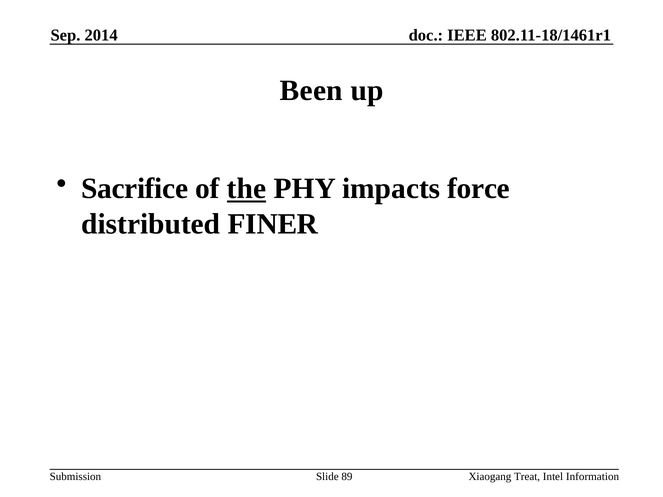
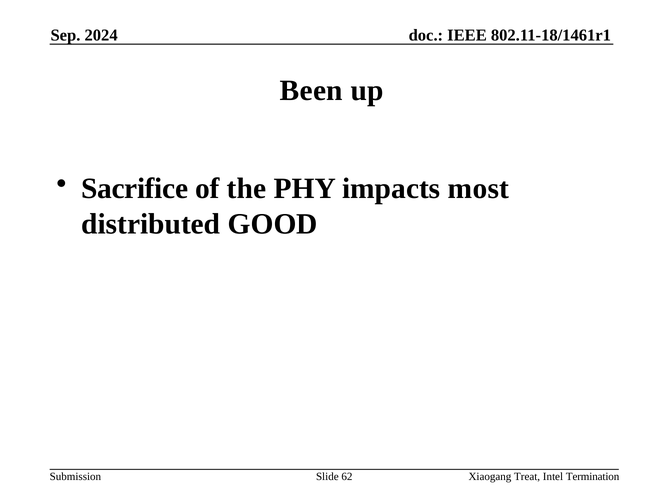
2014: 2014 -> 2024
the underline: present -> none
force: force -> most
FINER: FINER -> GOOD
89: 89 -> 62
Information: Information -> Termination
